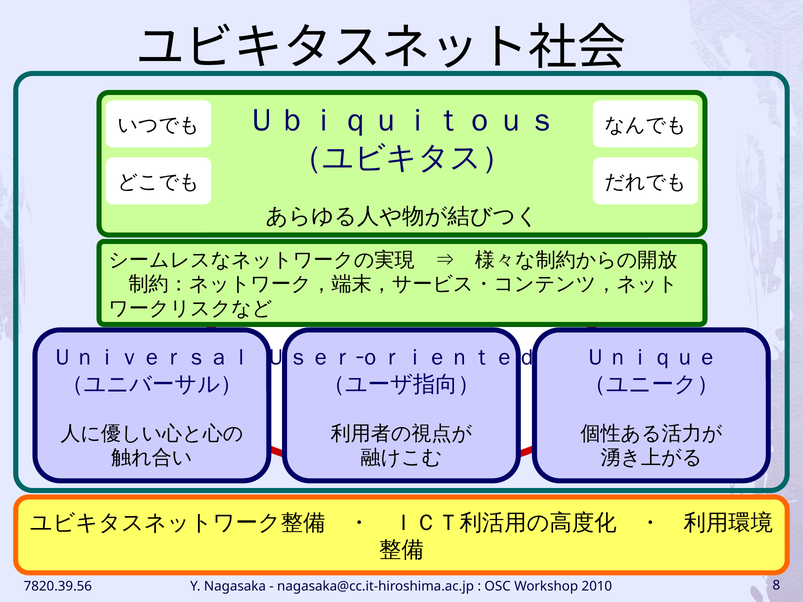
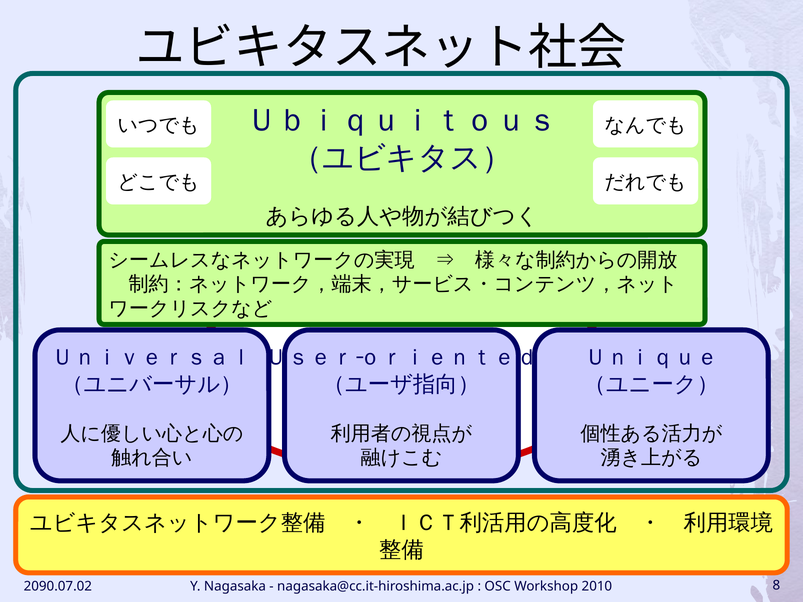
7820.39.56: 7820.39.56 -> 2090.07.02
